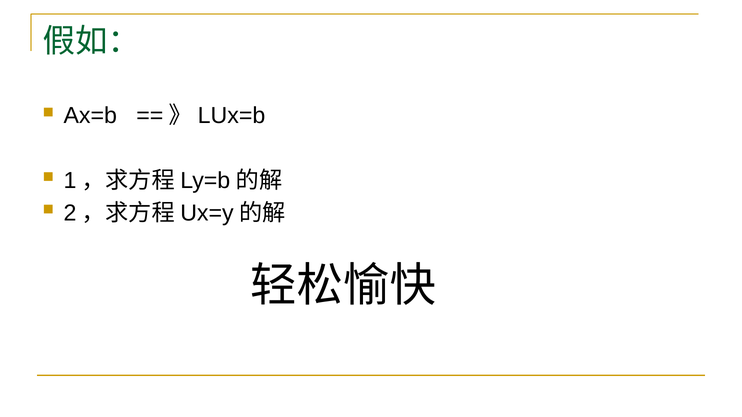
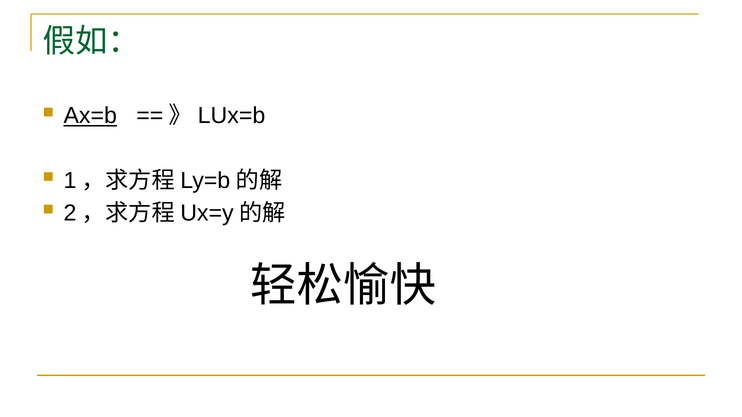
Ax=b underline: none -> present
